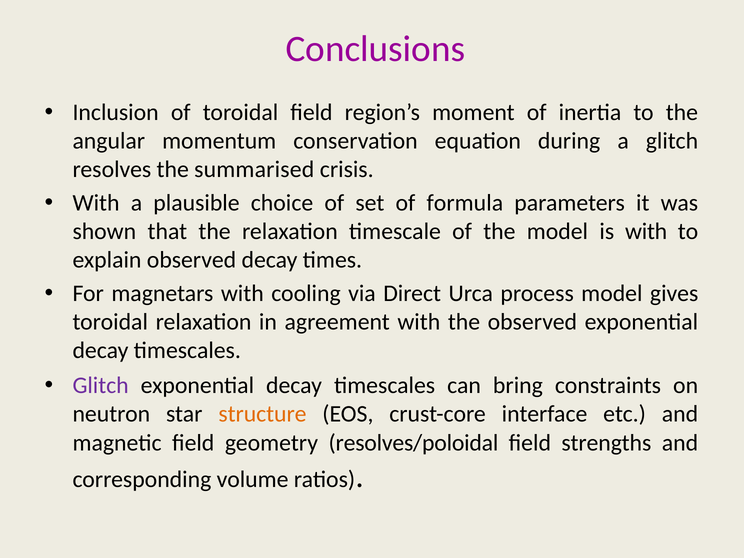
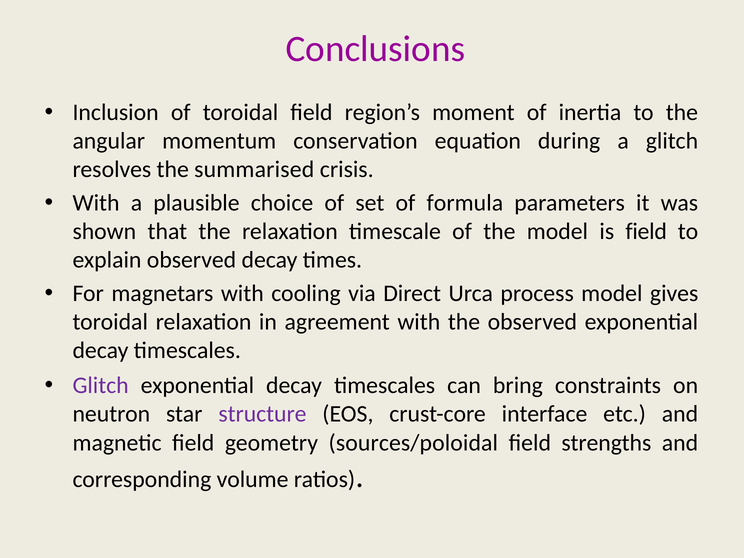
is with: with -> field
structure colour: orange -> purple
resolves/poloidal: resolves/poloidal -> sources/poloidal
